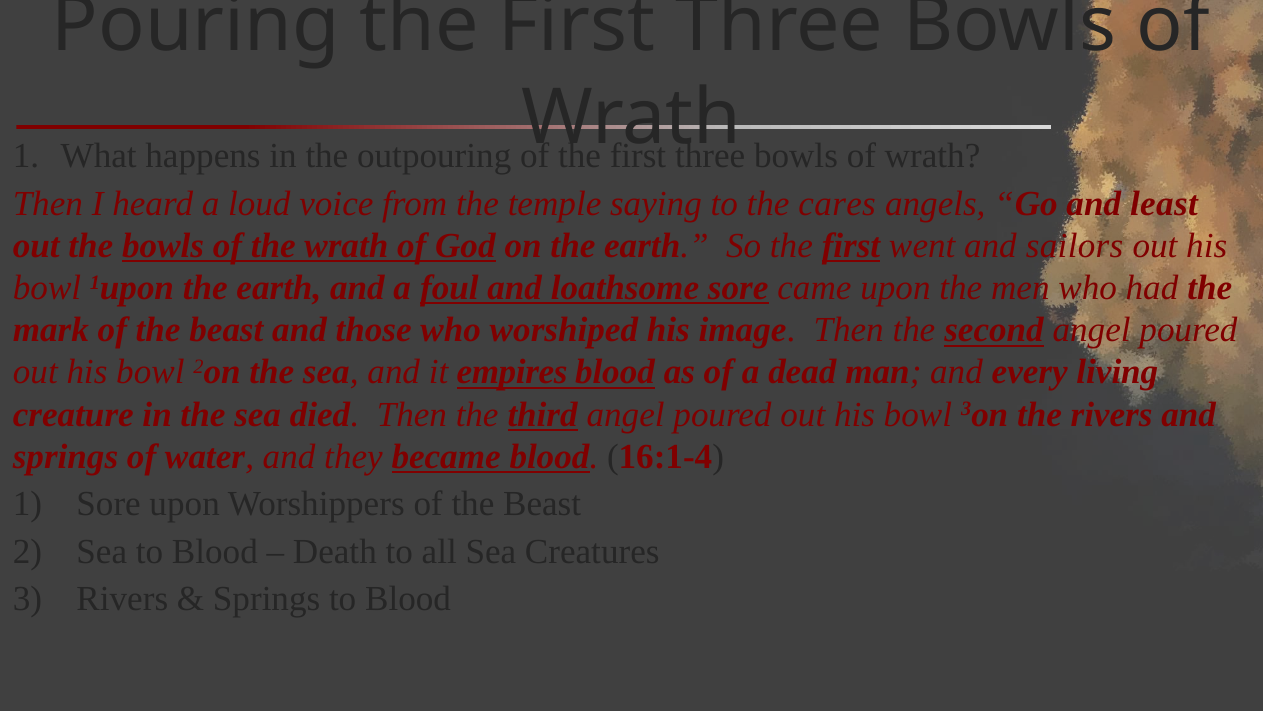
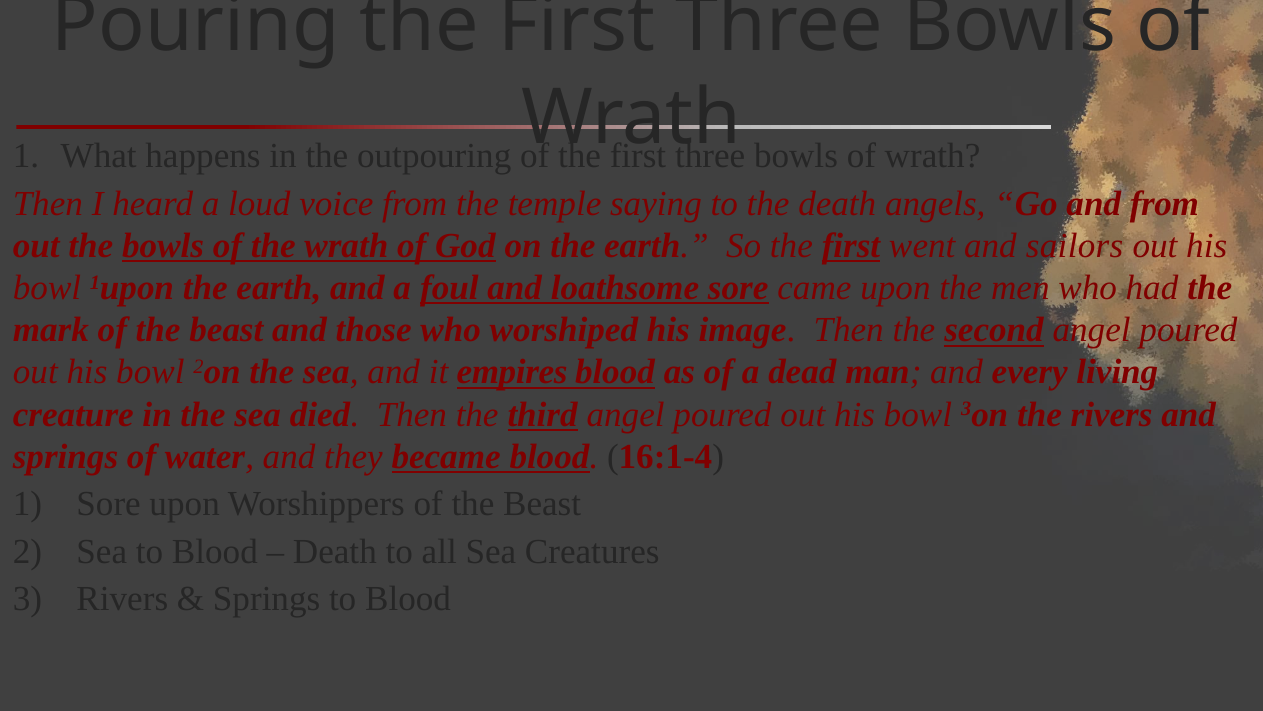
the cares: cares -> death
and least: least -> from
